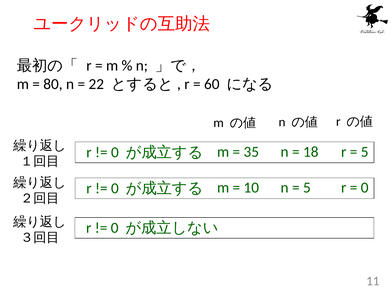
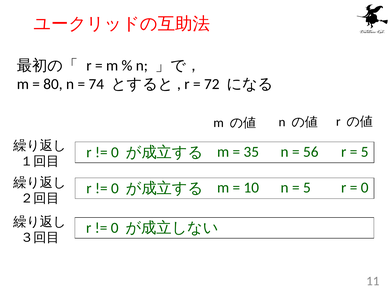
22: 22 -> 74
60: 60 -> 72
18: 18 -> 56
